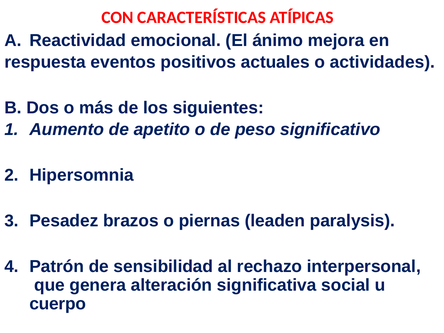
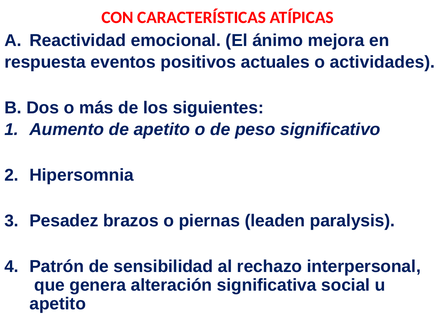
cuerpo at (58, 304): cuerpo -> apetito
